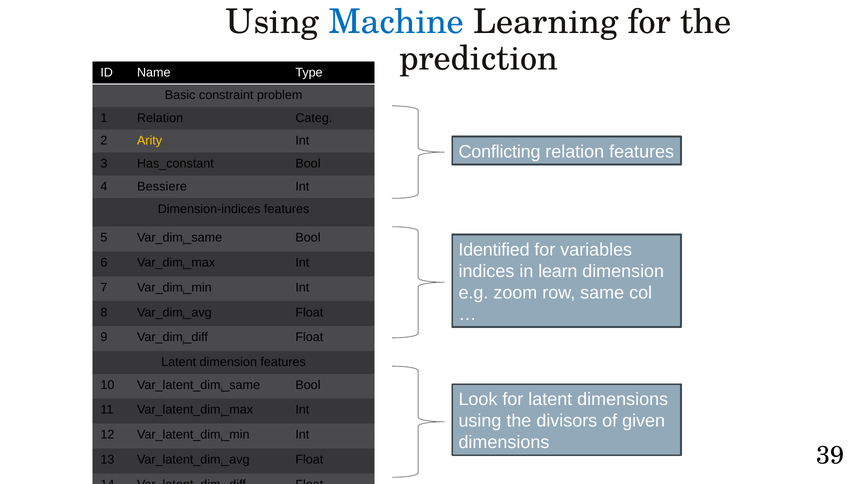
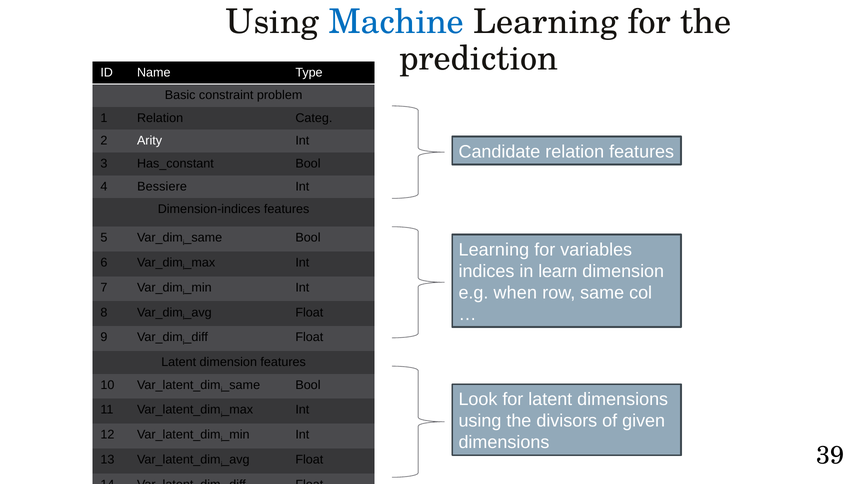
Arity colour: yellow -> white
Conflicting: Conflicting -> Candidate
Identified at (494, 250): Identified -> Learning
zoom: zoom -> when
